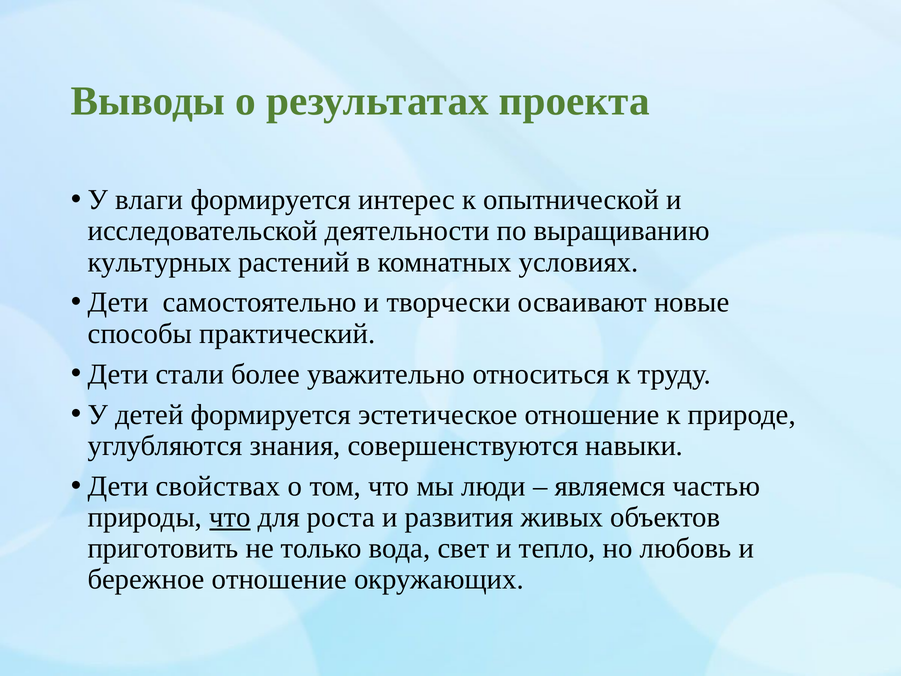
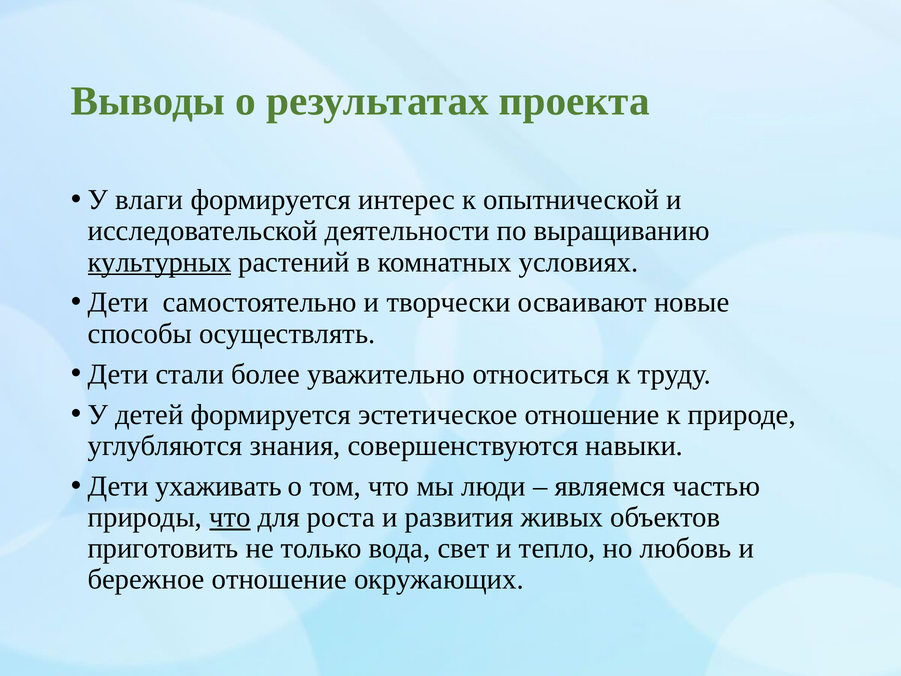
культурных underline: none -> present
практический: практический -> осуществлять
свойствах: свойствах -> ухаживать
